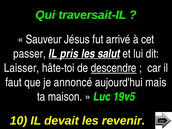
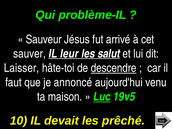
traversait-IL: traversait-IL -> problème-IL
passer: passer -> sauver
pris: pris -> leur
mais: mais -> venu
Luc underline: none -> present
revenir: revenir -> prêché
